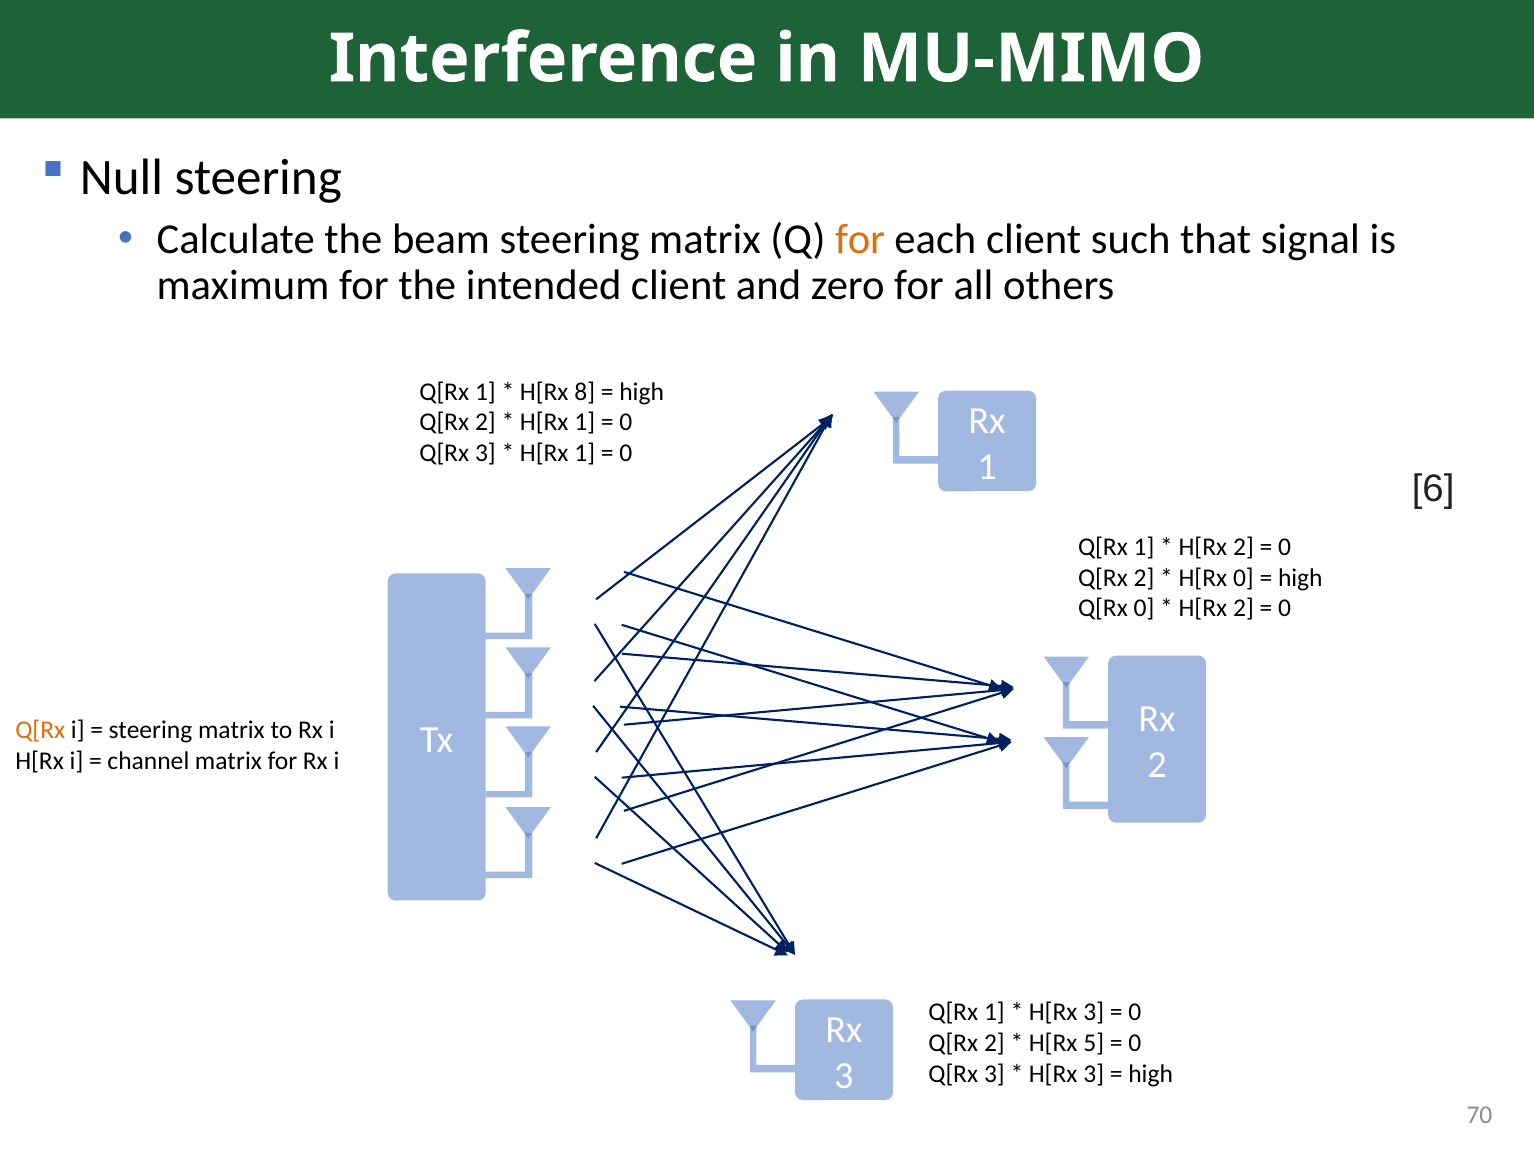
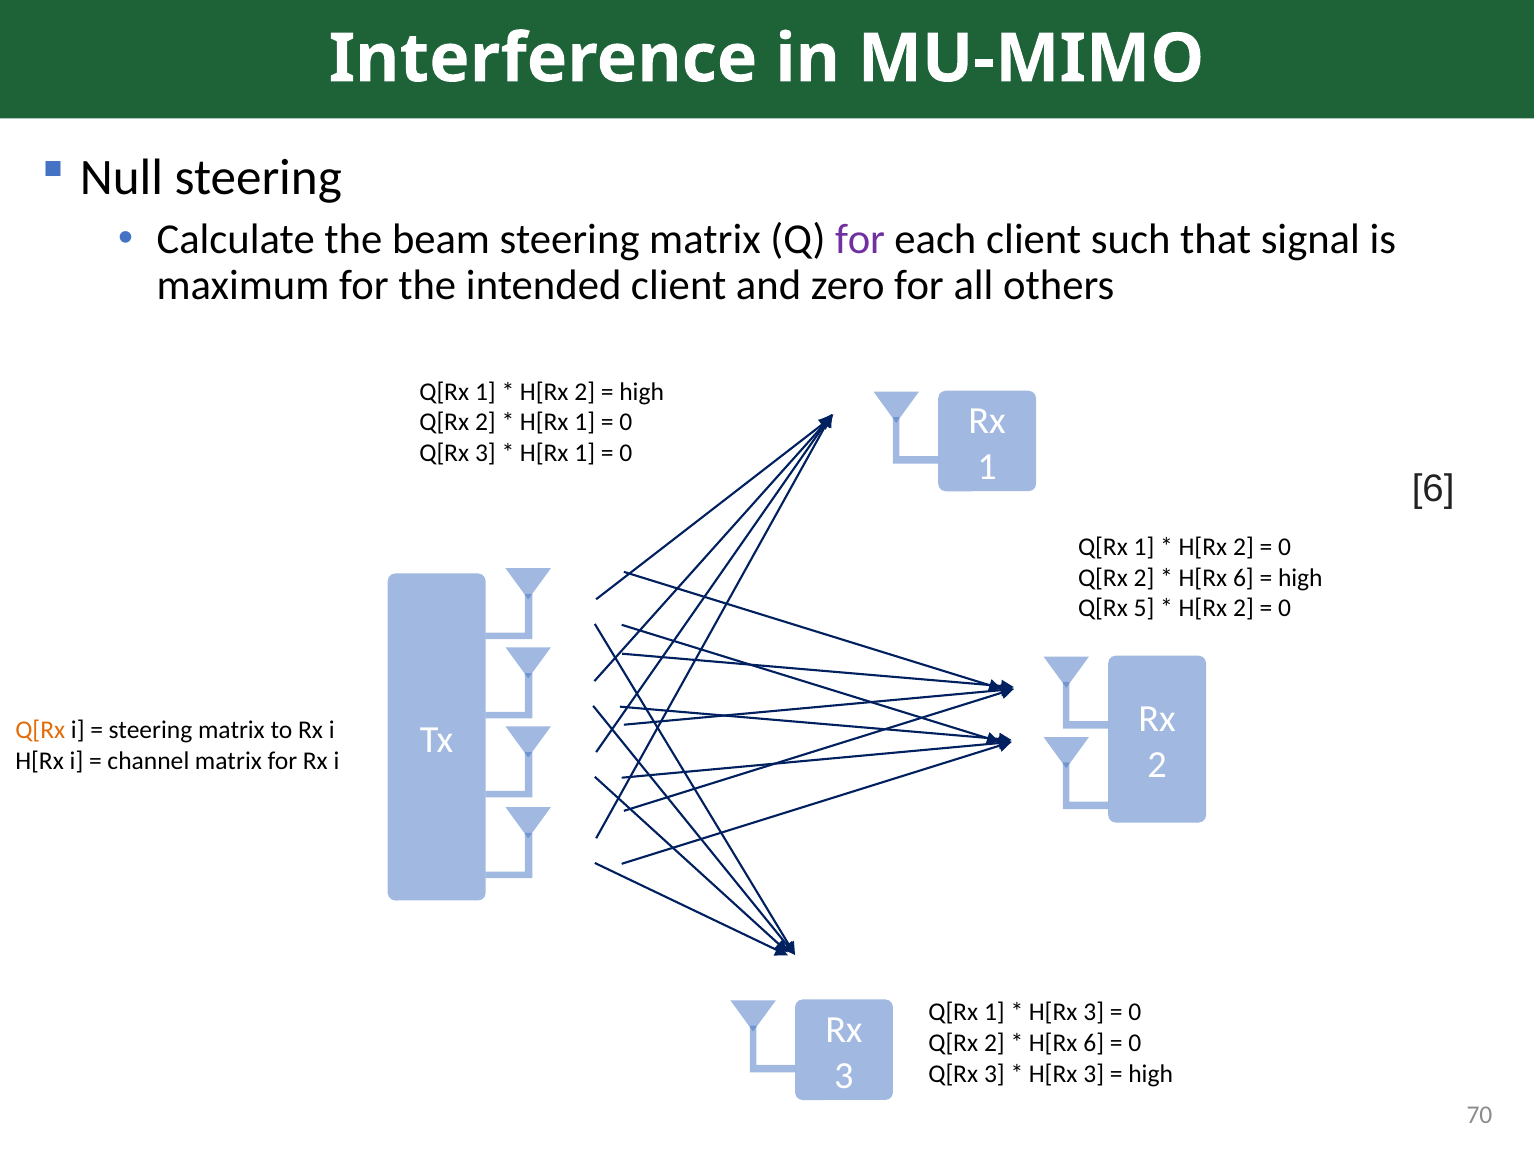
for at (860, 239) colour: orange -> purple
8 at (585, 392): 8 -> 2
0 at (1243, 578): 0 -> 6
Q[Rx 0: 0 -> 5
5 at (1094, 1043): 5 -> 6
